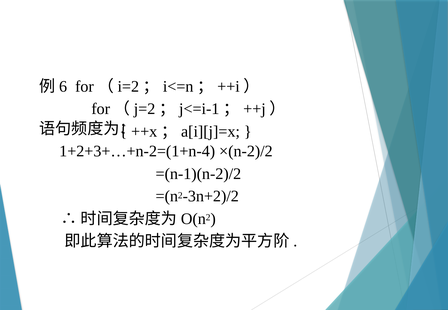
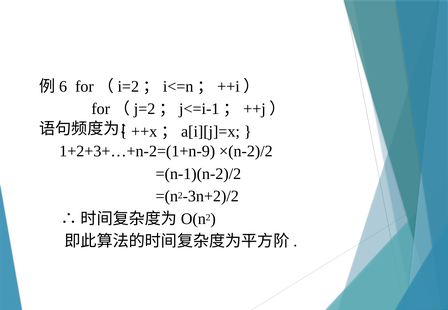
1+2+3+…+n-2=(1+n-4: 1+2+3+…+n-2=(1+n-4 -> 1+2+3+…+n-2=(1+n-9
